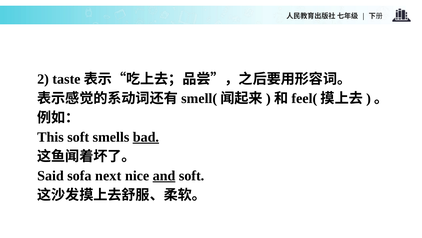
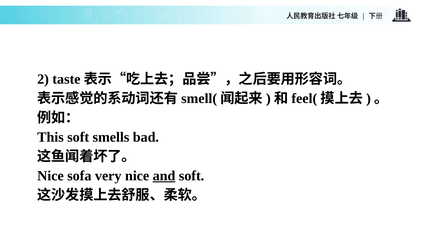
bad underline: present -> none
Said at (50, 175): Said -> Nice
next: next -> very
